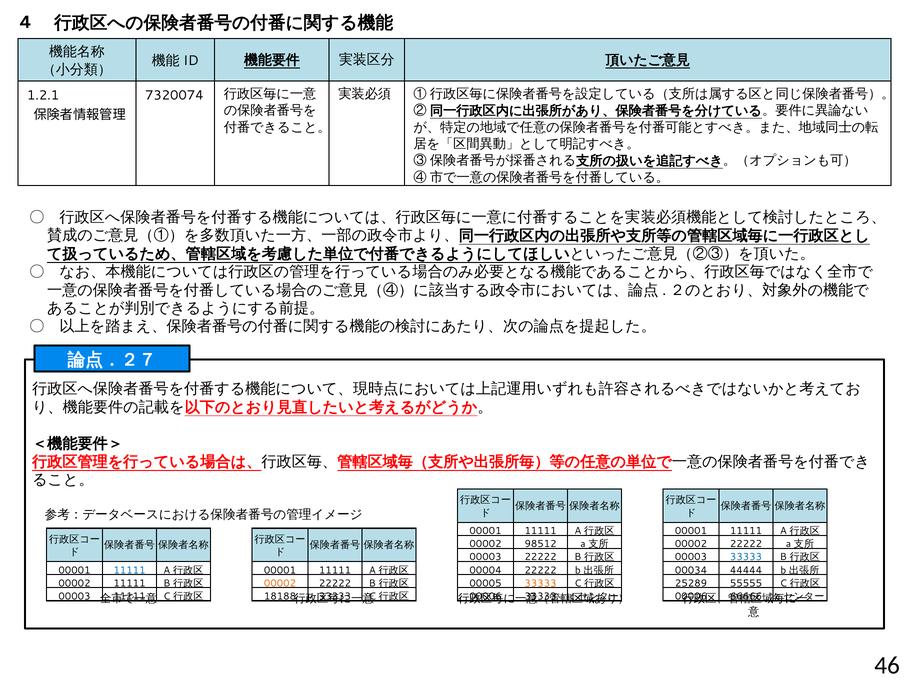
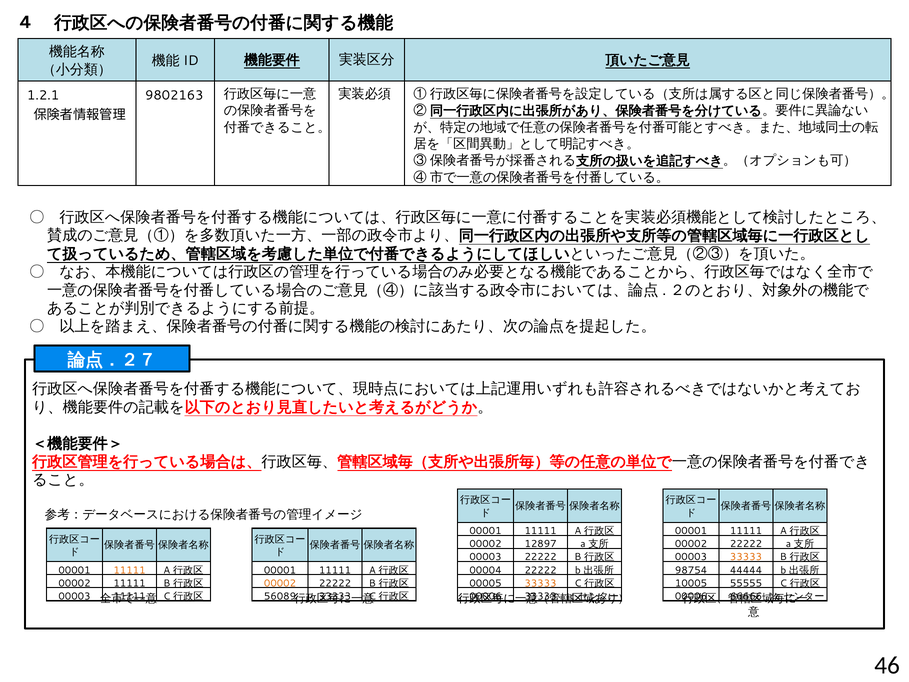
7320074: 7320074 -> 9802163
98512: 98512 -> 12897
33333 at (746, 557) colour: blue -> orange
11111 at (129, 570) colour: blue -> orange
00034: 00034 -> 98754
25289: 25289 -> 10005
18188: 18188 -> 56089
